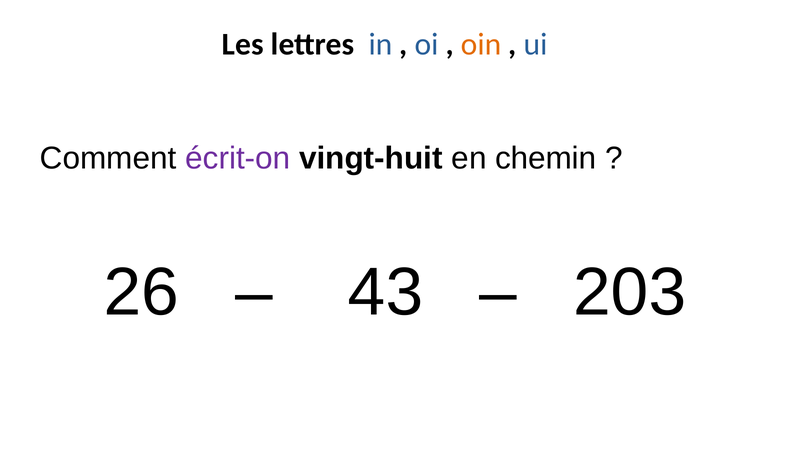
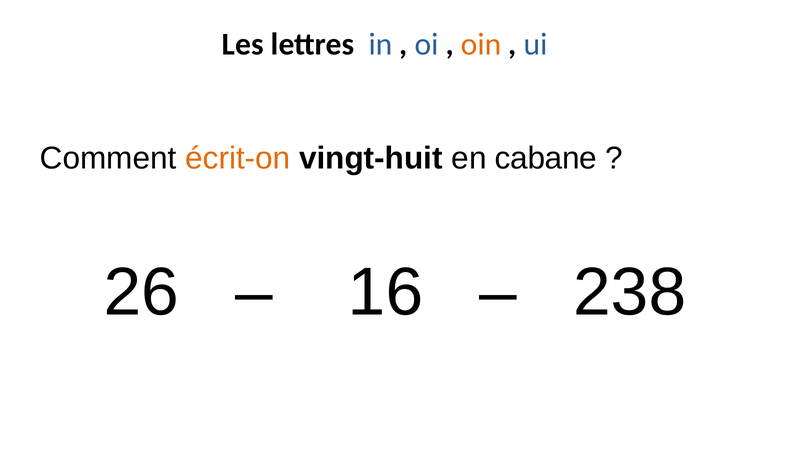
écrit-on colour: purple -> orange
chemin: chemin -> cabane
43: 43 -> 16
203: 203 -> 238
